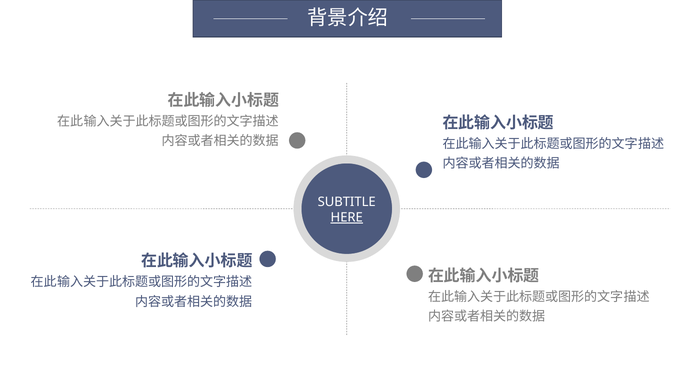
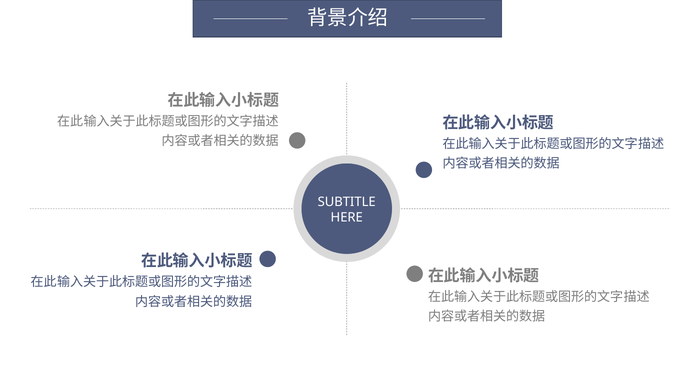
HERE underline: present -> none
